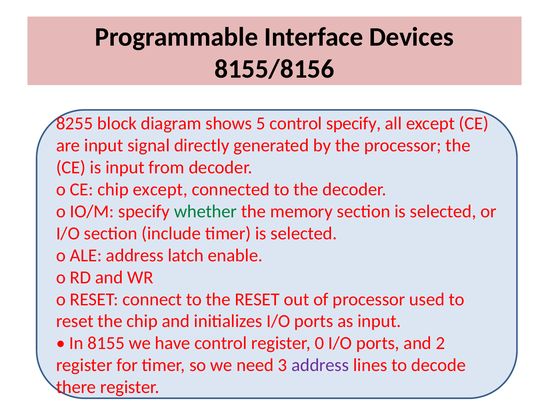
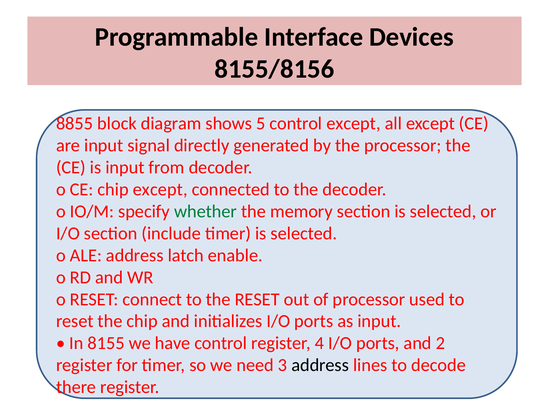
8255: 8255 -> 8855
control specify: specify -> except
0: 0 -> 4
address at (320, 365) colour: purple -> black
